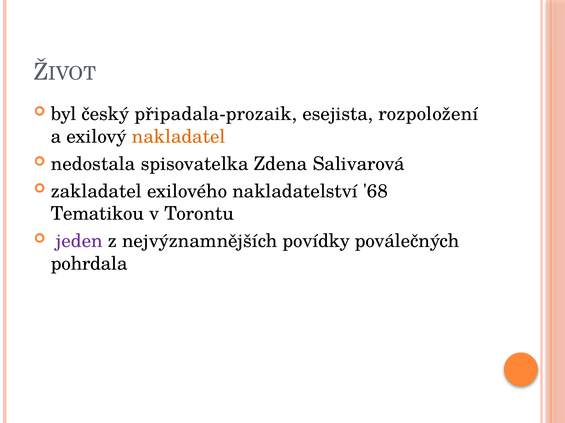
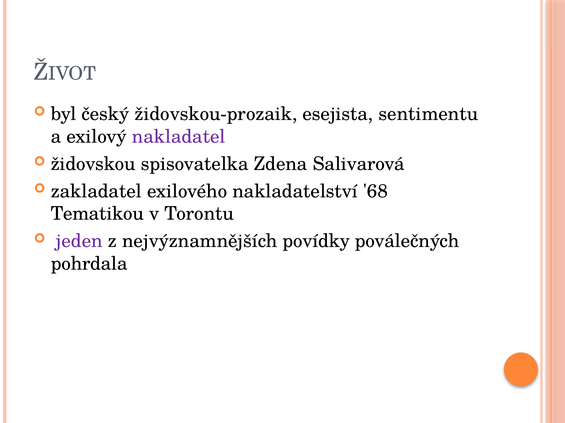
připadala-prozaik: připadala-prozaik -> židovskou-prozaik
rozpoložení: rozpoložení -> sentimentu
nakladatel colour: orange -> purple
nedostala: nedostala -> židovskou
